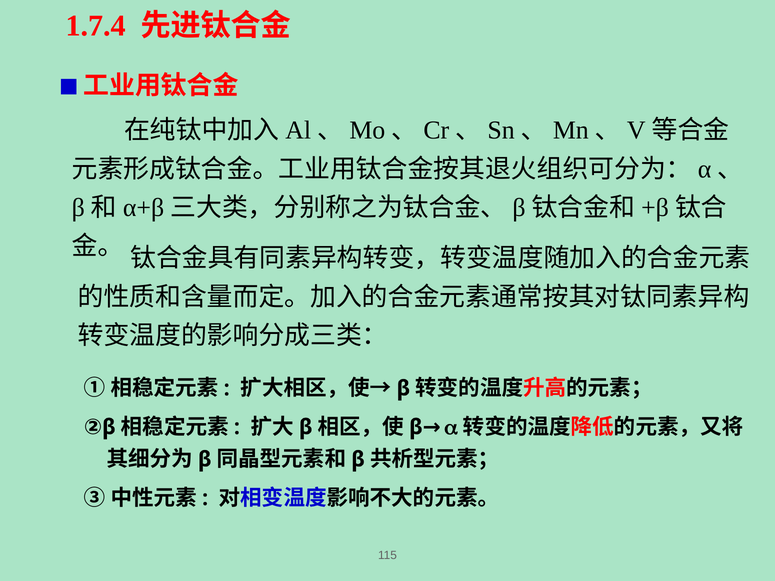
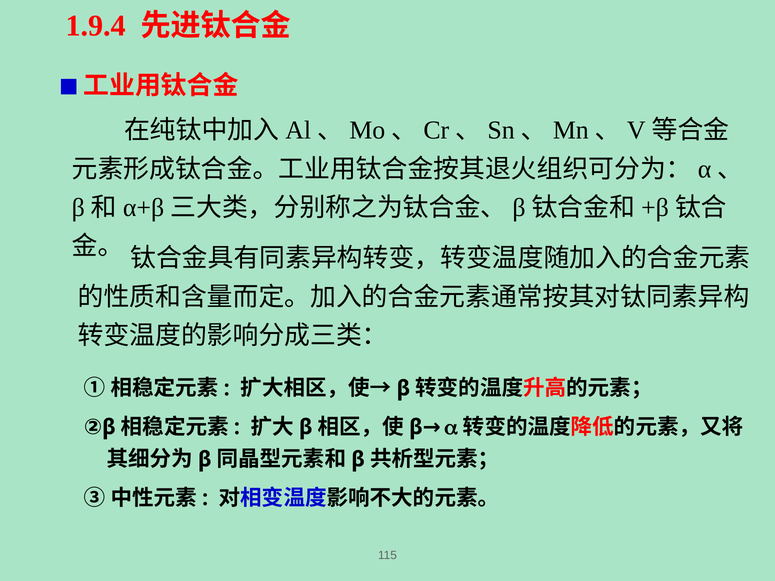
1.7.4: 1.7.4 -> 1.9.4
